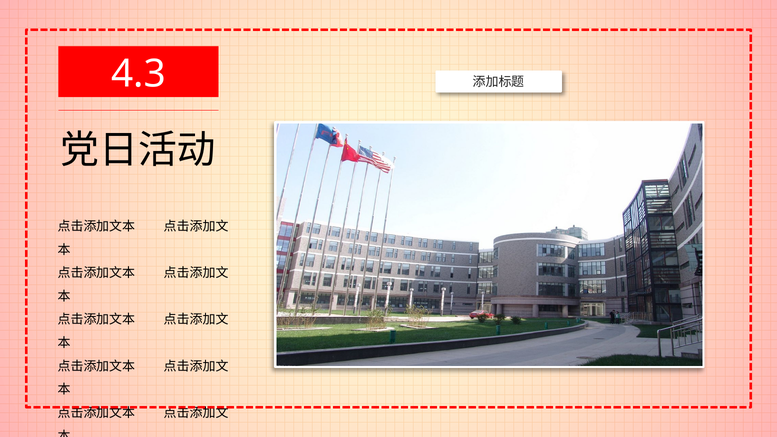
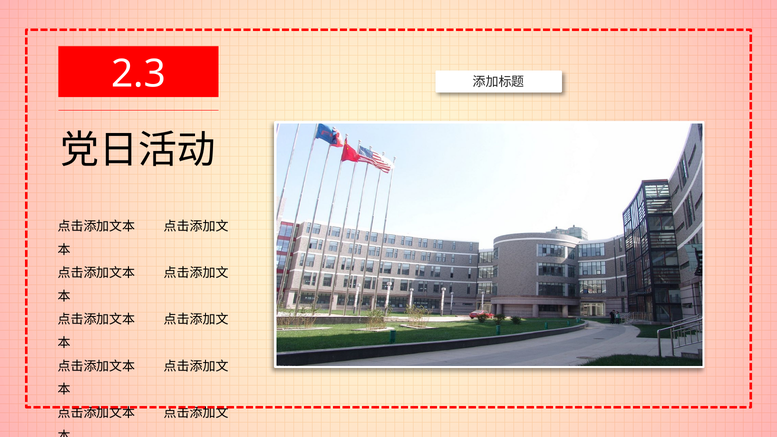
4.3: 4.3 -> 2.3
